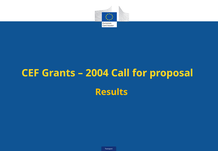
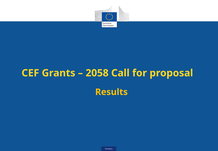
2004: 2004 -> 2058
